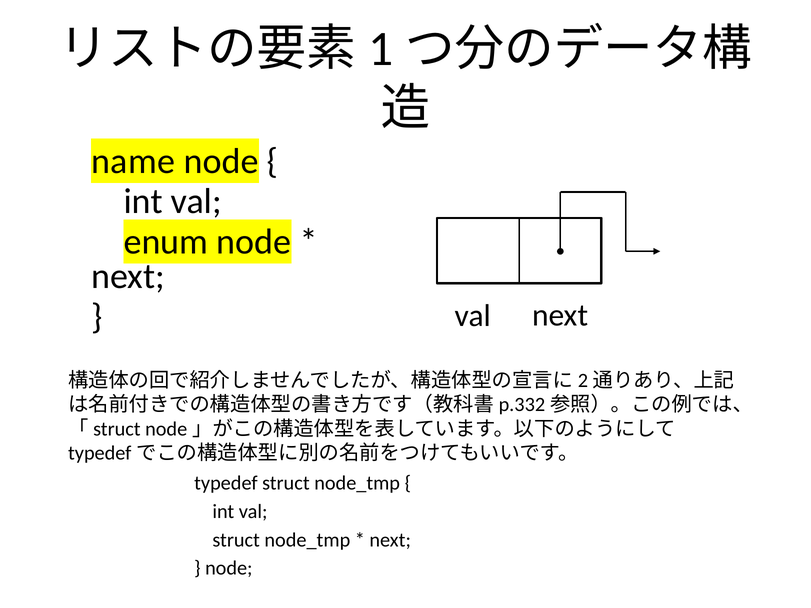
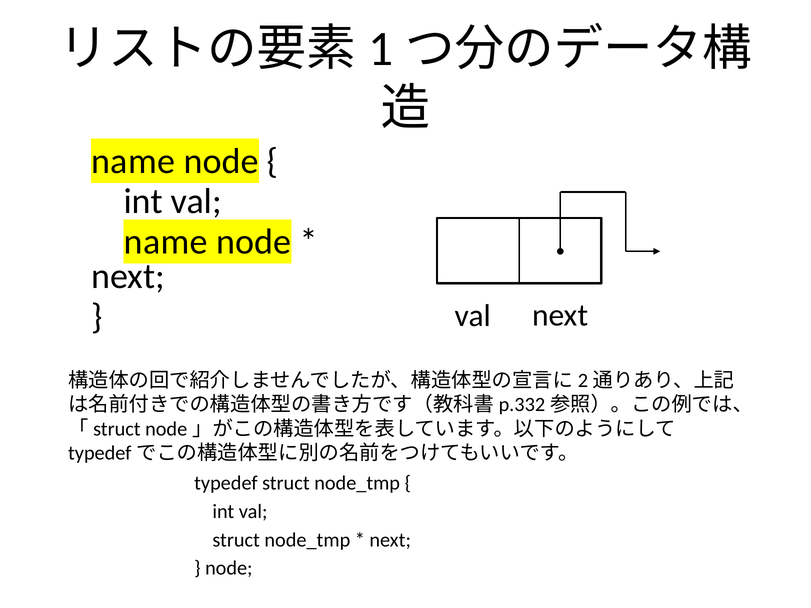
enum at (166, 242): enum -> name
